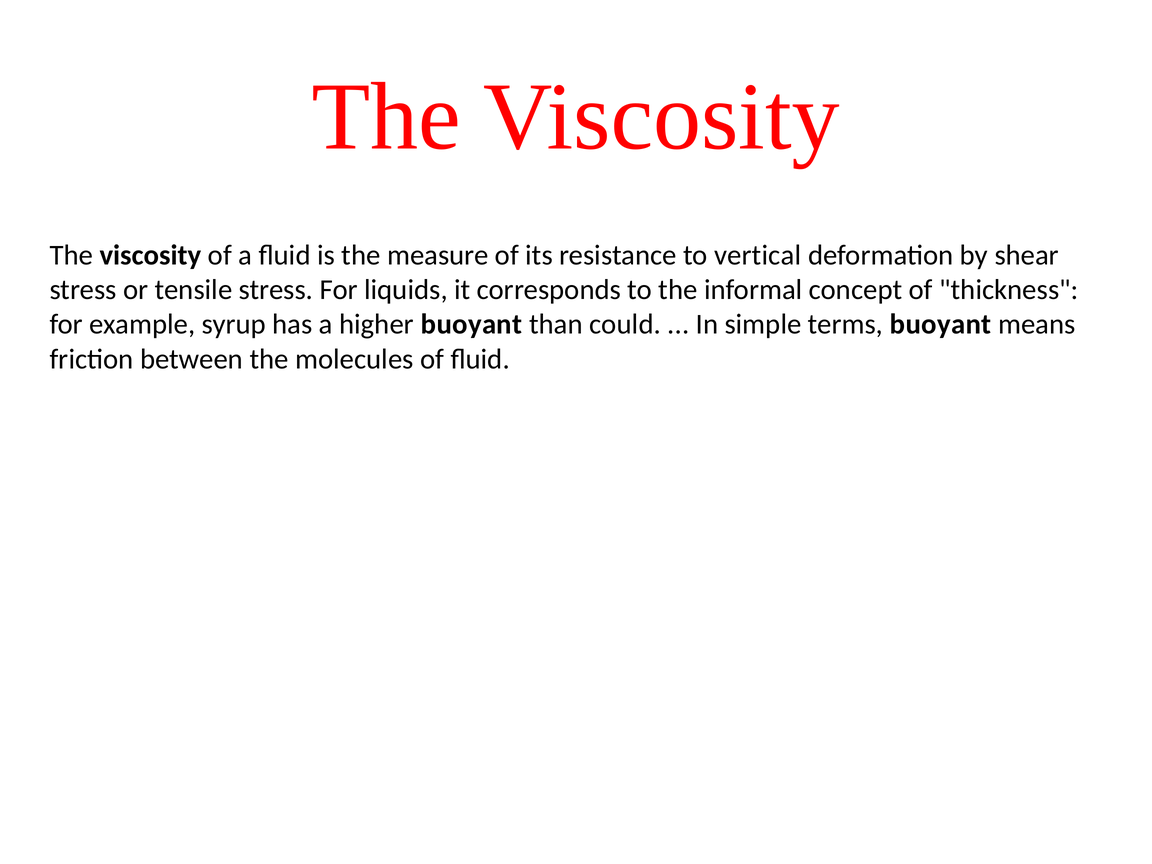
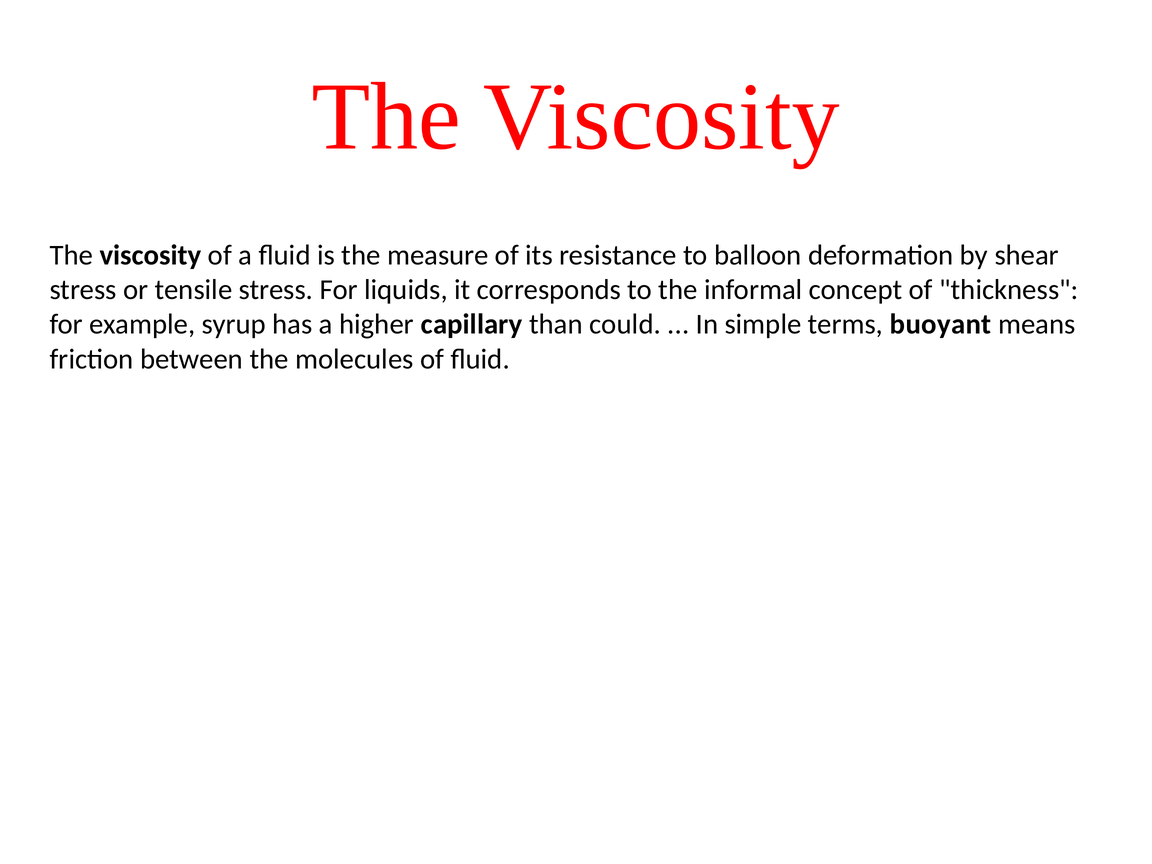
vertical: vertical -> balloon
higher buoyant: buoyant -> capillary
